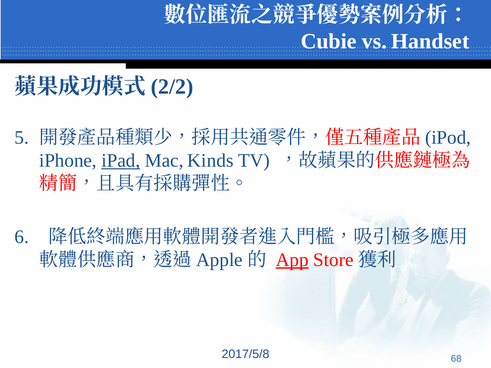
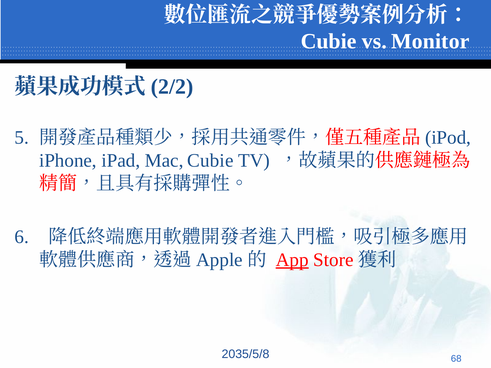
Handset: Handset -> Monitor
iPad underline: present -> none
Mac Kinds: Kinds -> Cubie
2017/5/8: 2017/5/8 -> 2035/5/8
